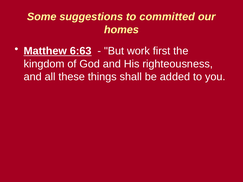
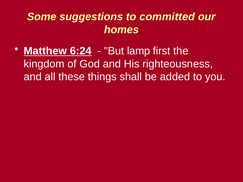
6:63: 6:63 -> 6:24
work: work -> lamp
